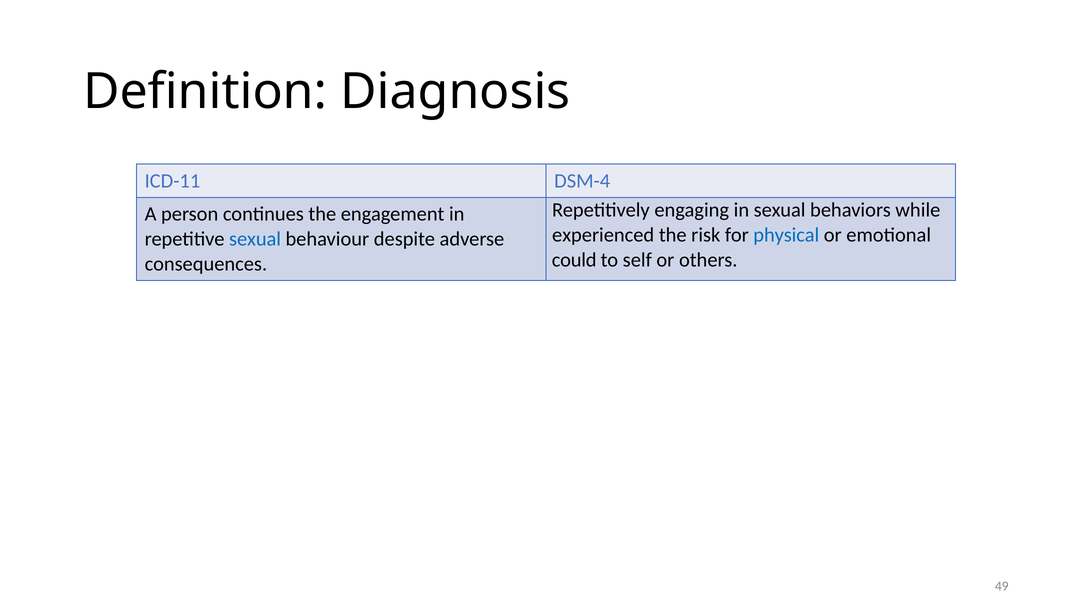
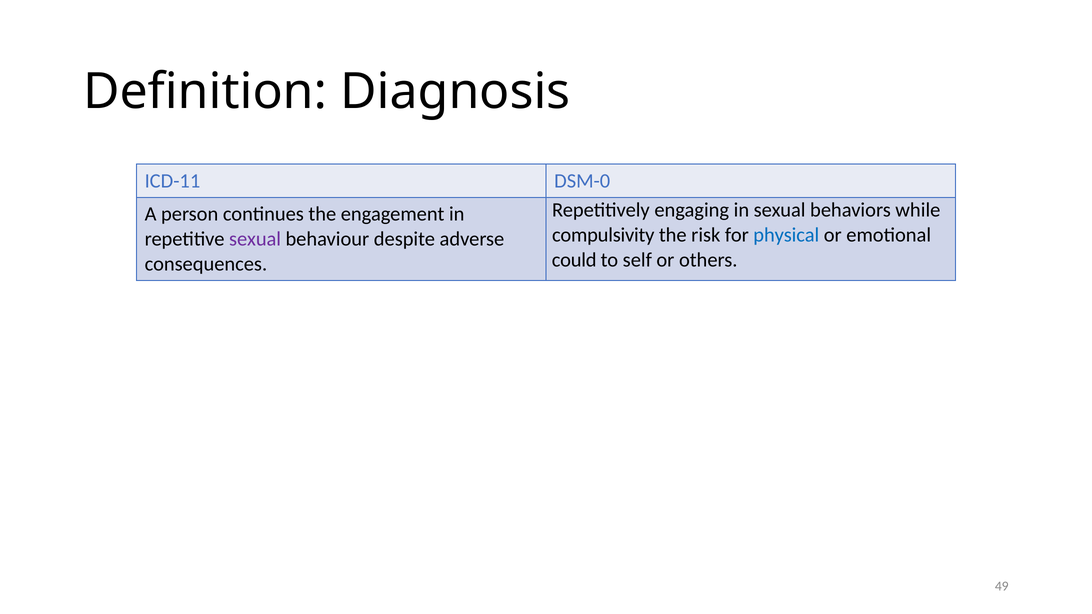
DSM-4: DSM-4 -> DSM-0
experienced: experienced -> compulsivity
sexual at (255, 239) colour: blue -> purple
